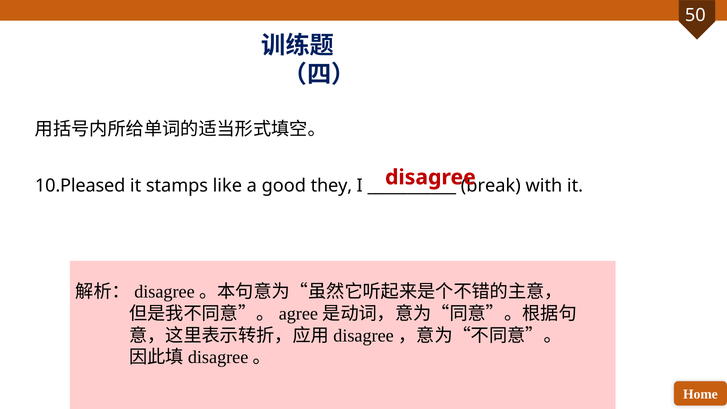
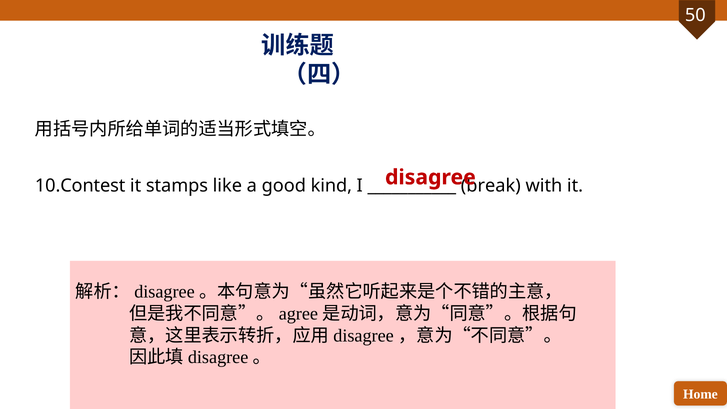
10.Pleased: 10.Pleased -> 10.Contest
they: they -> kind
